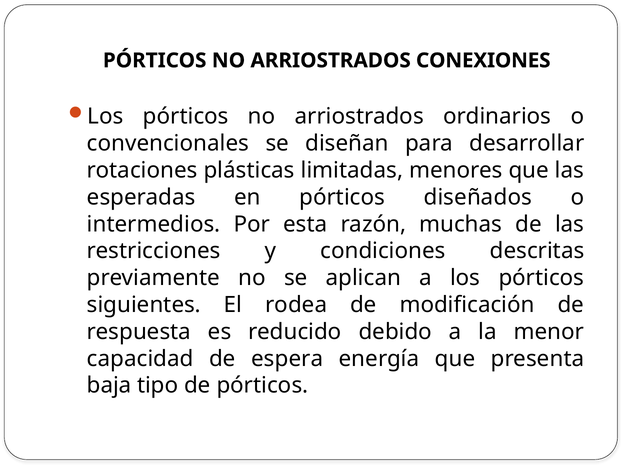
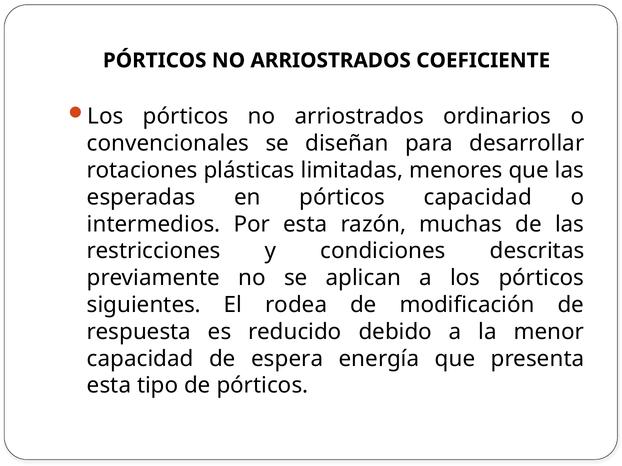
CONEXIONES: CONEXIONES -> COEFICIENTE
pórticos diseñados: diseñados -> capacidad
baja at (109, 386): baja -> esta
